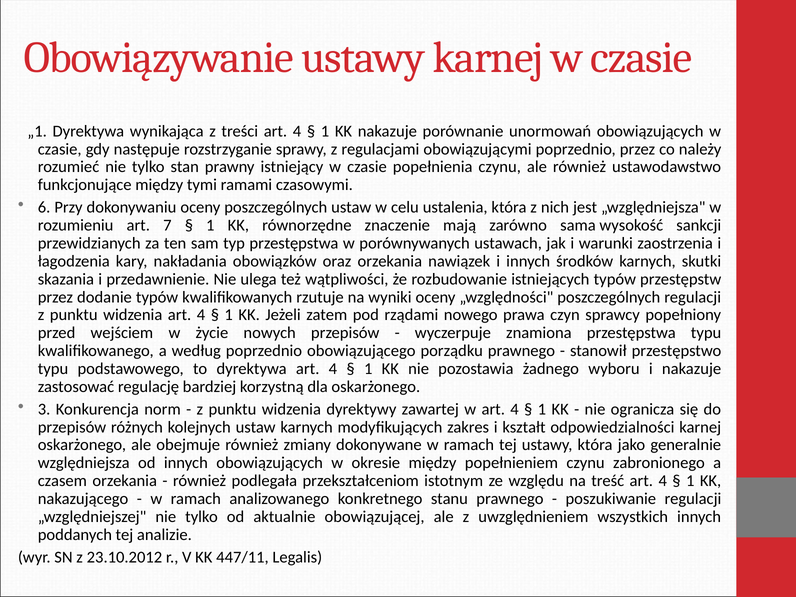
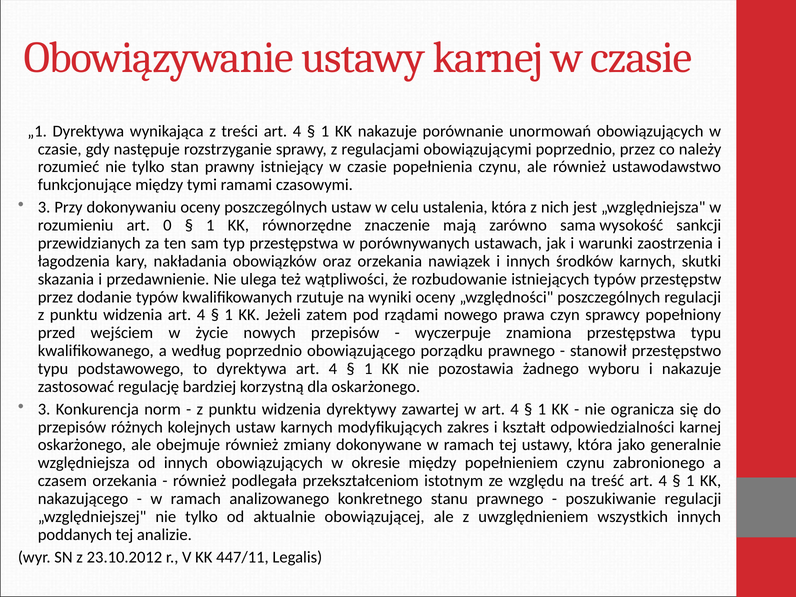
6 at (44, 207): 6 -> 3
7: 7 -> 0
